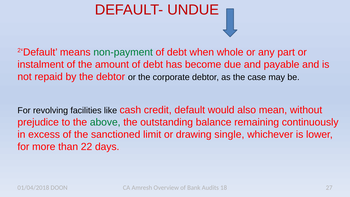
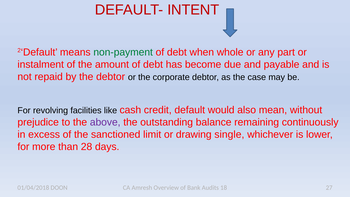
UNDUE: UNDUE -> INTENT
above colour: green -> purple
22: 22 -> 28
